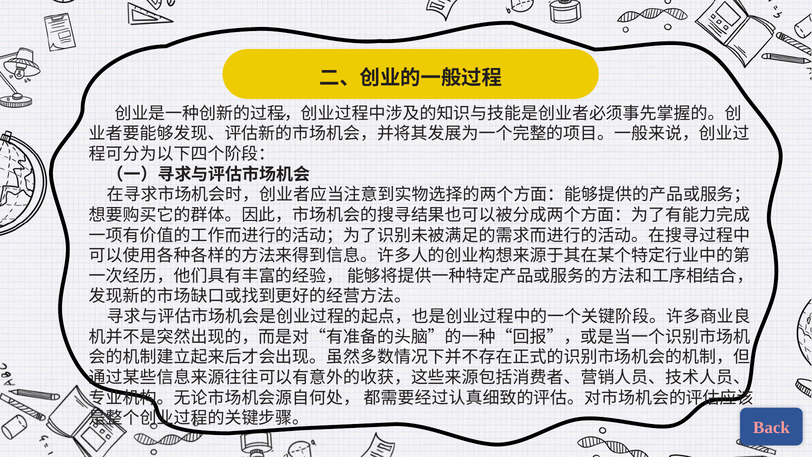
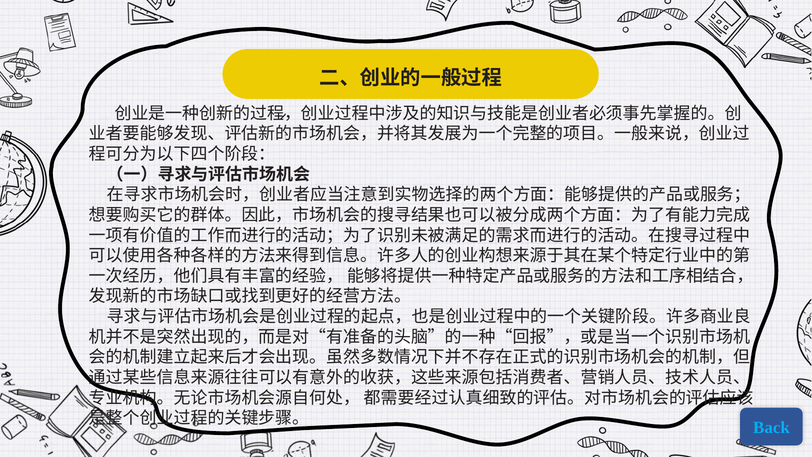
Back colour: pink -> light blue
